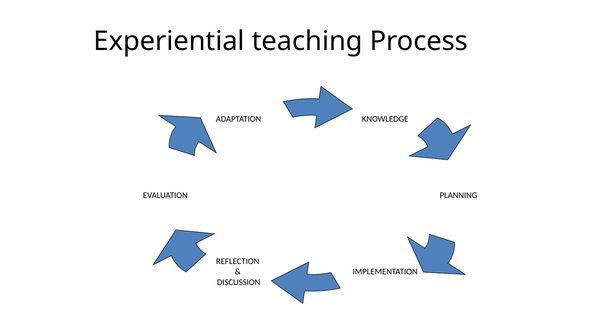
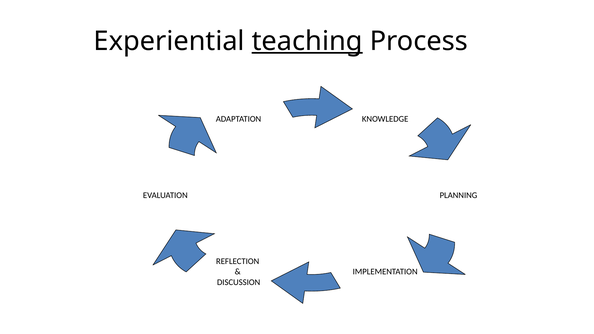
teaching underline: none -> present
